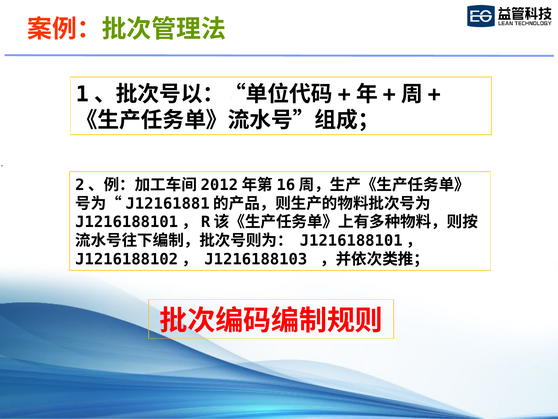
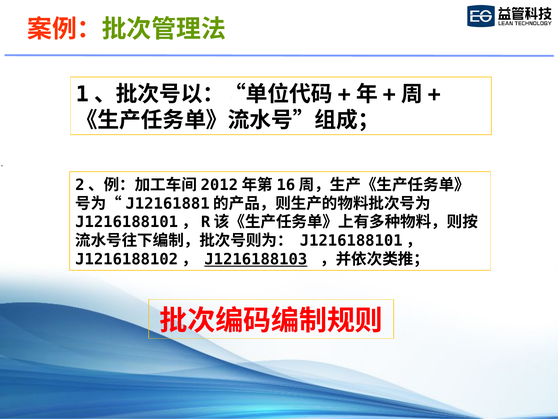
J1216188103 underline: none -> present
